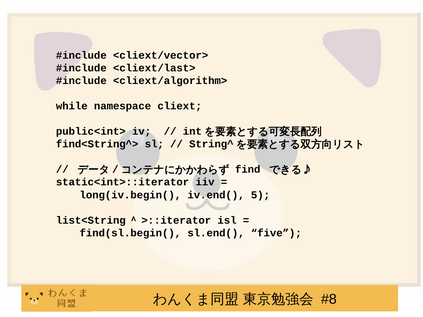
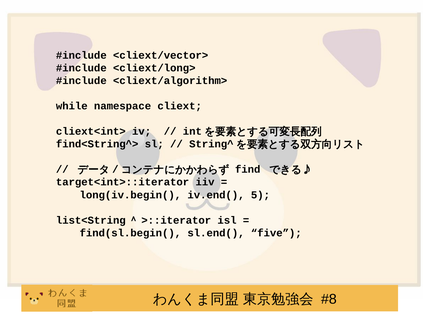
<cliext/last>: <cliext/last> -> <cliext/long>
public<int>: public<int> -> cliext<int>
static<int>::iterator: static<int>::iterator -> target<int>::iterator
